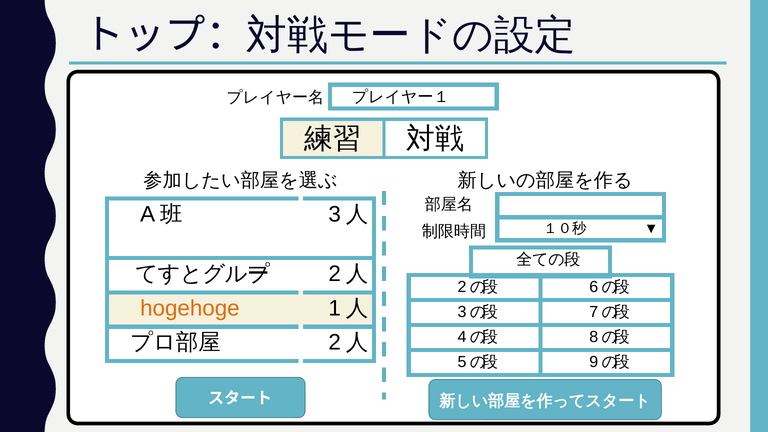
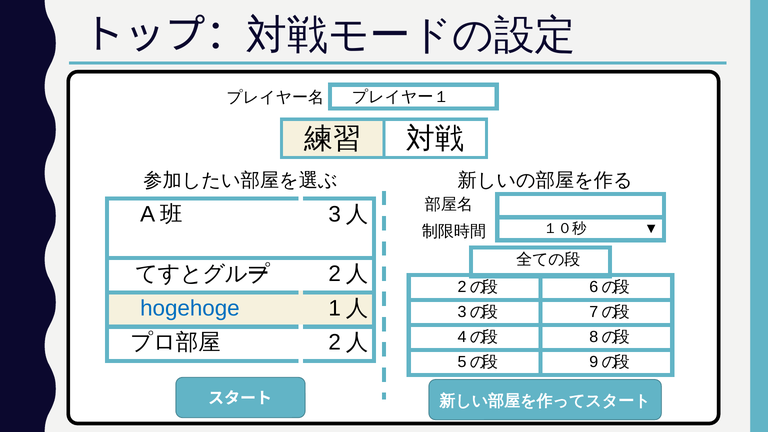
hogehoge colour: orange -> blue
